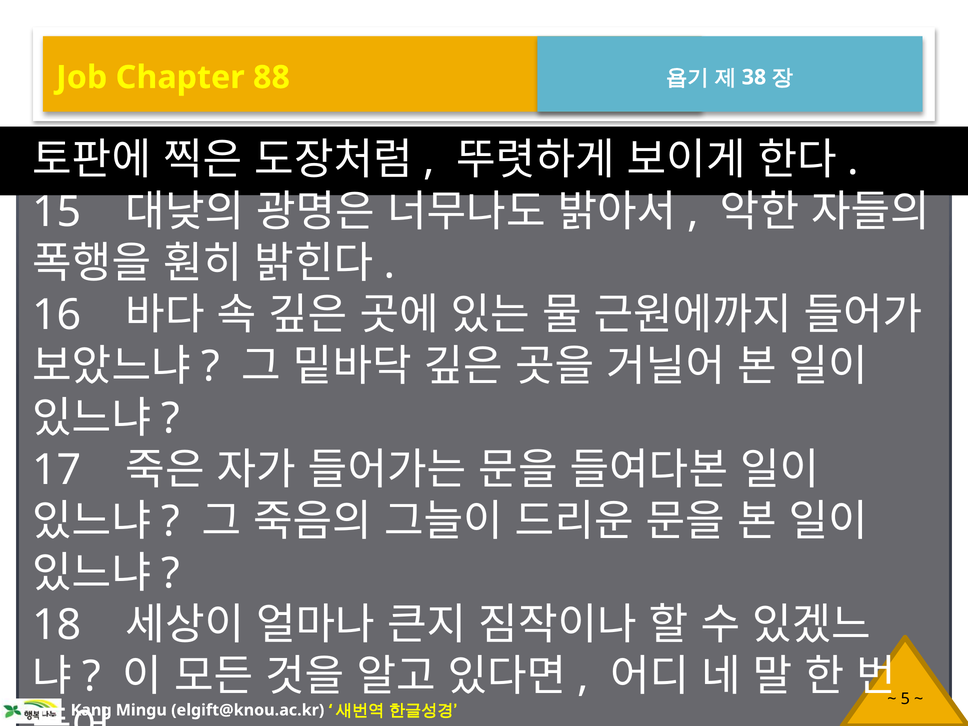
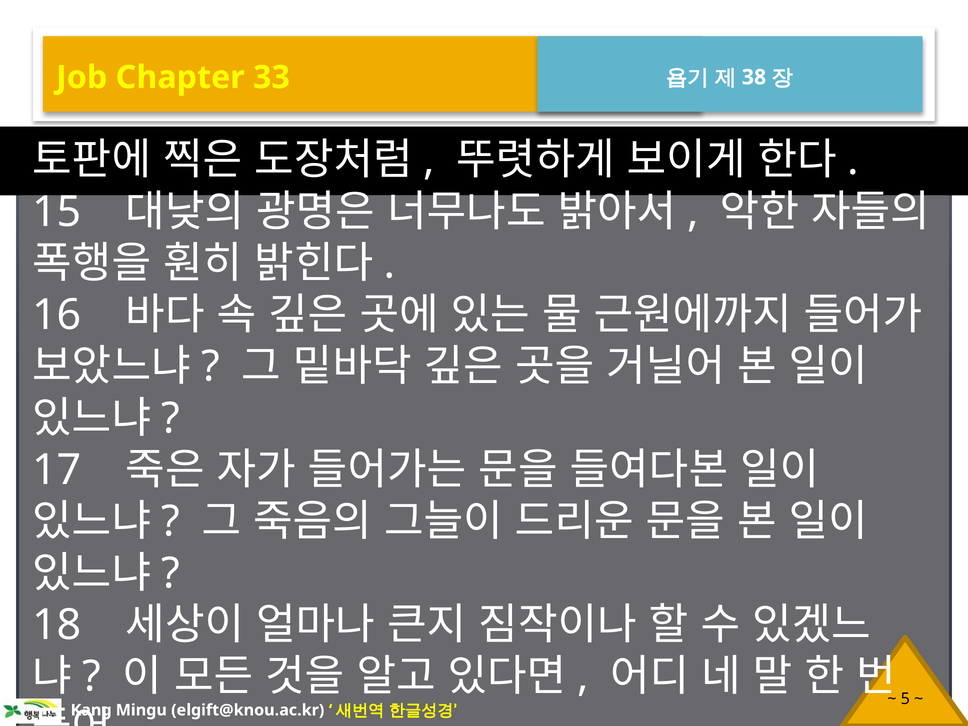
88: 88 -> 33
